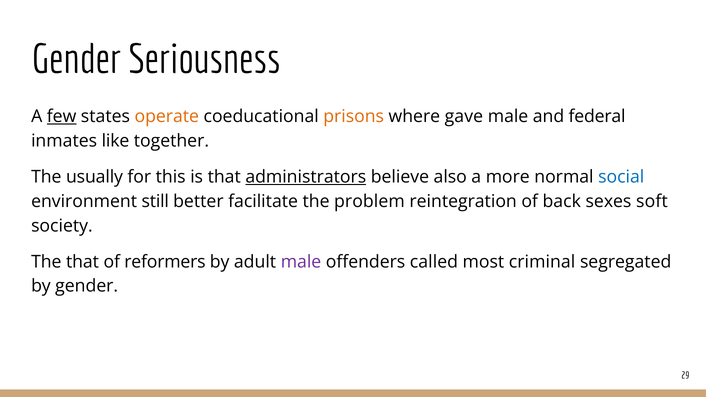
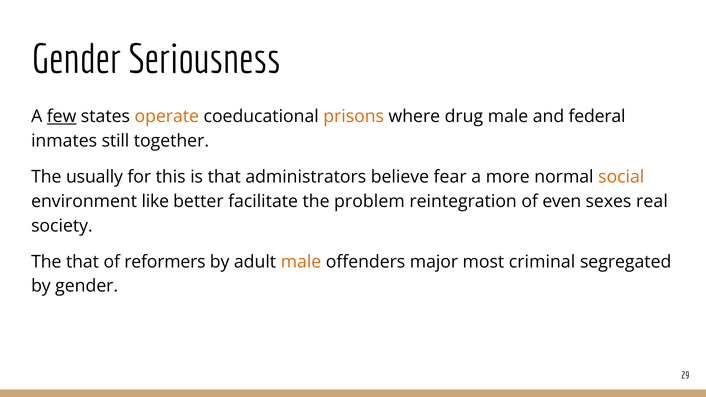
gave: gave -> drug
like: like -> still
administrators underline: present -> none
also: also -> fear
social colour: blue -> orange
still: still -> like
back: back -> even
soft: soft -> real
male at (301, 262) colour: purple -> orange
called: called -> major
